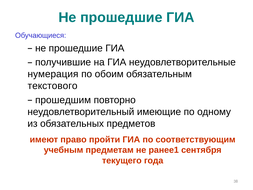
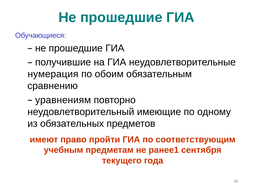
текстового: текстового -> сравнению
прошедшим: прошедшим -> уравнениям
